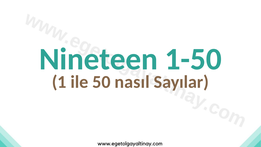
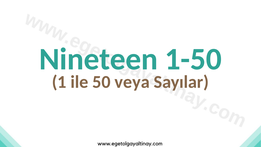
nasıl: nasıl -> veya
